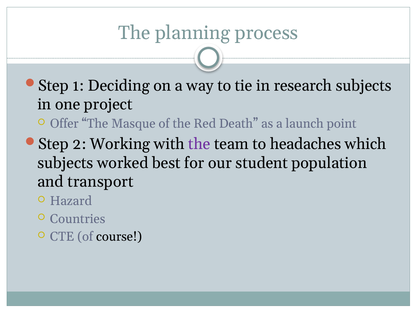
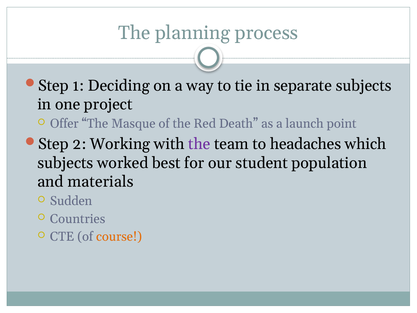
research: research -> separate
transport: transport -> materials
Hazard: Hazard -> Sudden
course colour: black -> orange
